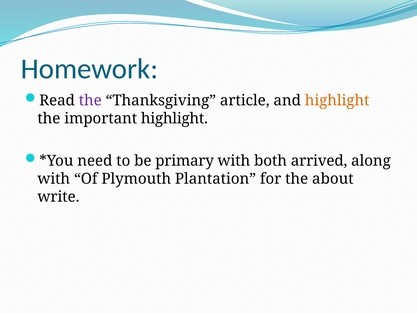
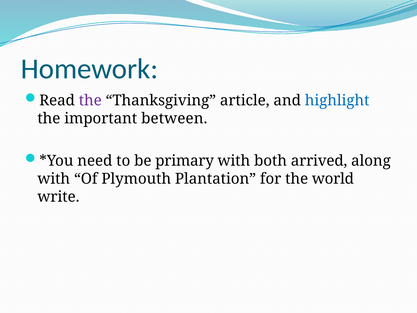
highlight at (337, 100) colour: orange -> blue
important highlight: highlight -> between
about: about -> world
